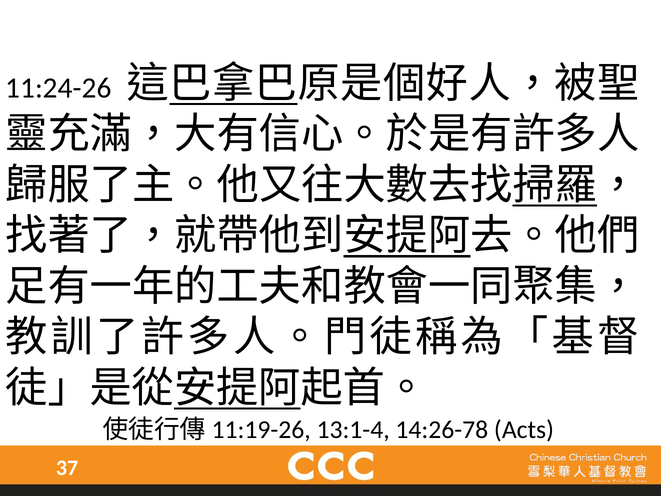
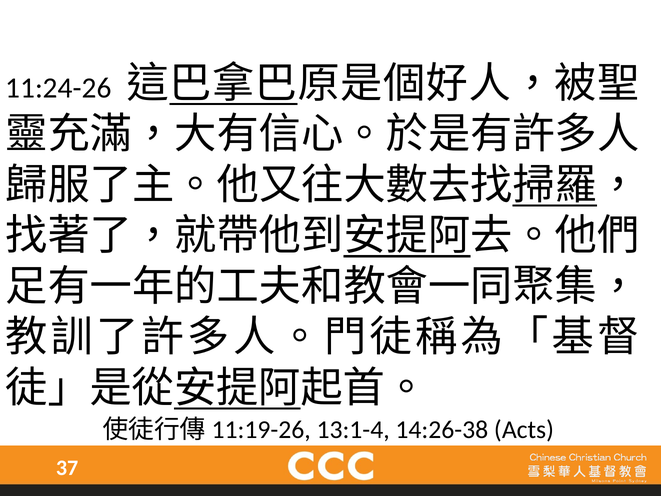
14:26-78: 14:26-78 -> 14:26-38
